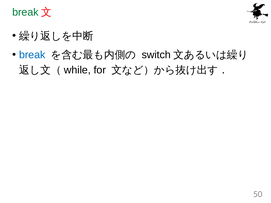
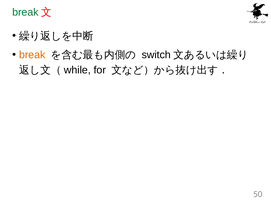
break at (32, 55) colour: blue -> orange
